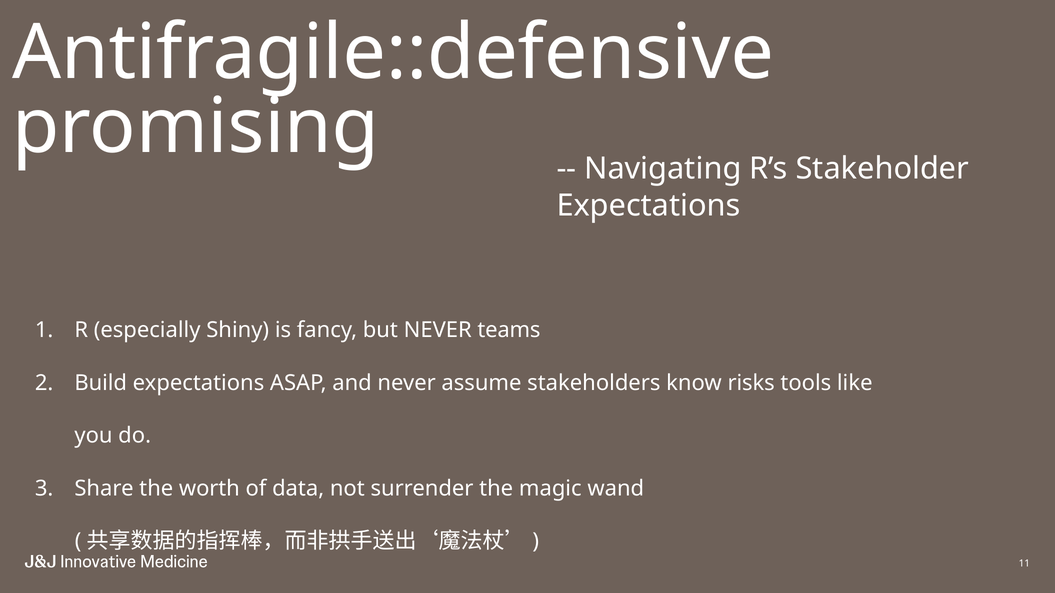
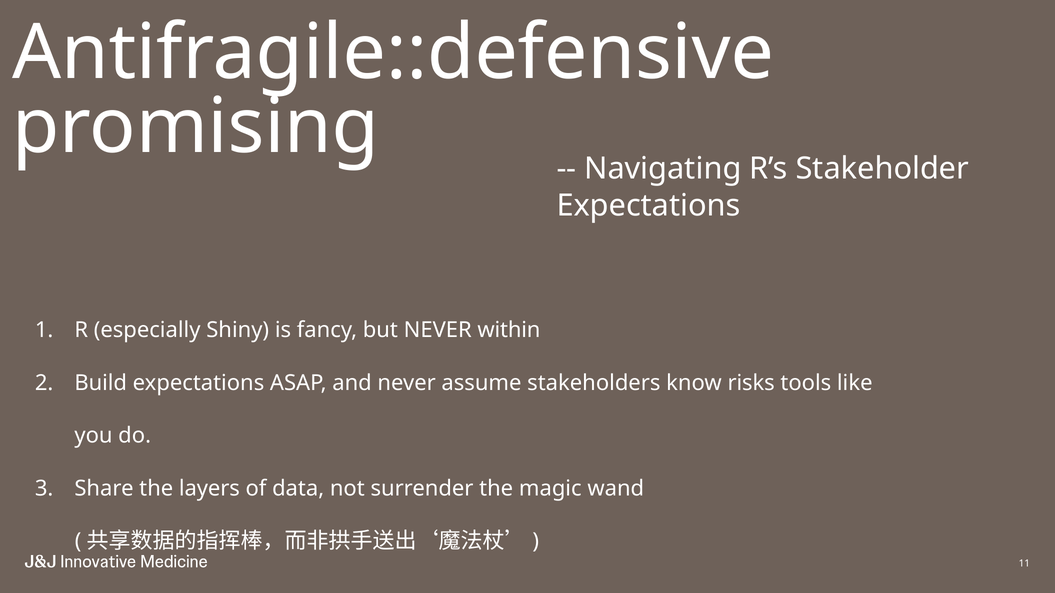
teams: teams -> within
worth: worth -> layers
